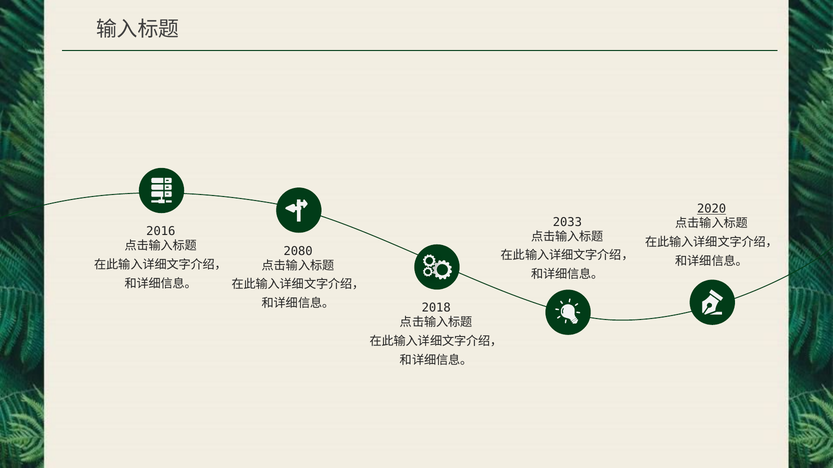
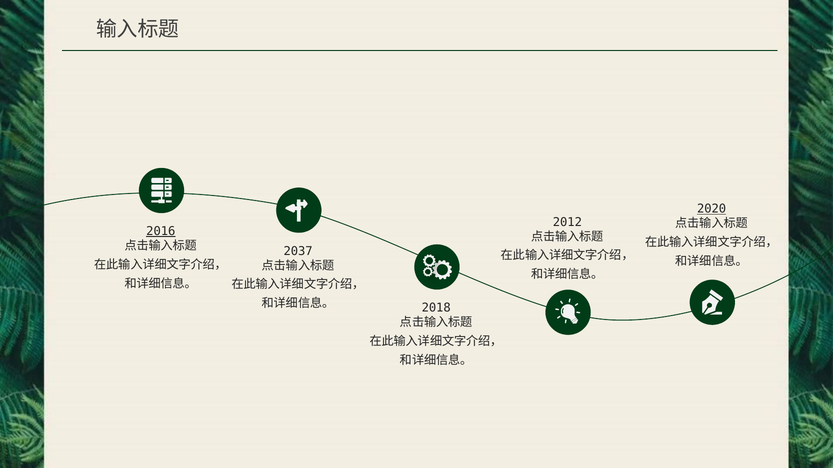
2033: 2033 -> 2012
2016 underline: none -> present
2080: 2080 -> 2037
